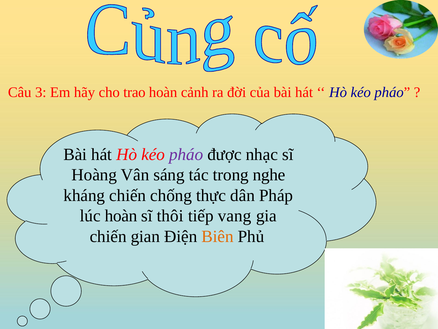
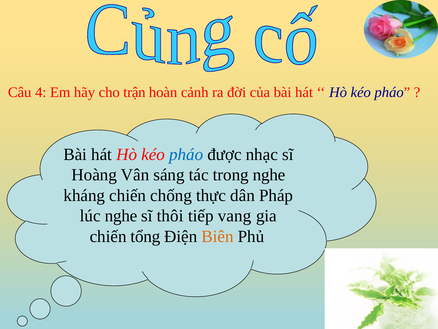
3: 3 -> 4
trao: trao -> trận
pháo at (186, 154) colour: purple -> blue
lúc hoàn: hoàn -> nghe
gian: gian -> tổng
